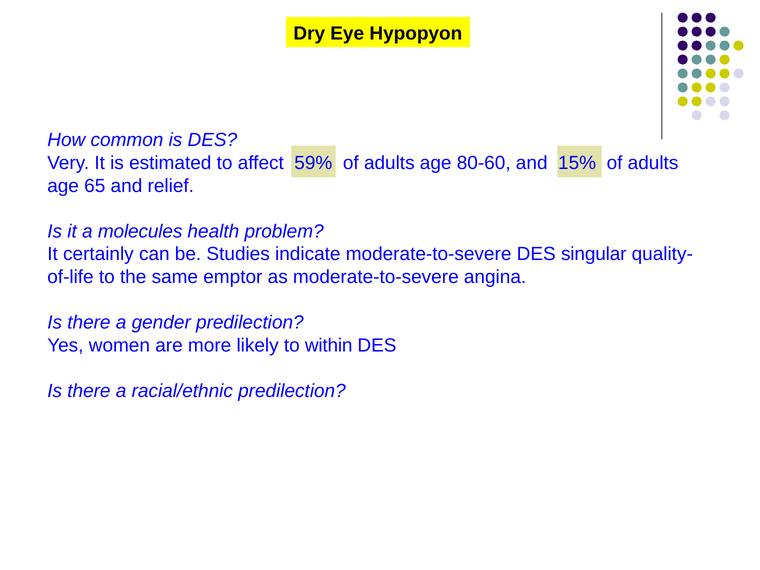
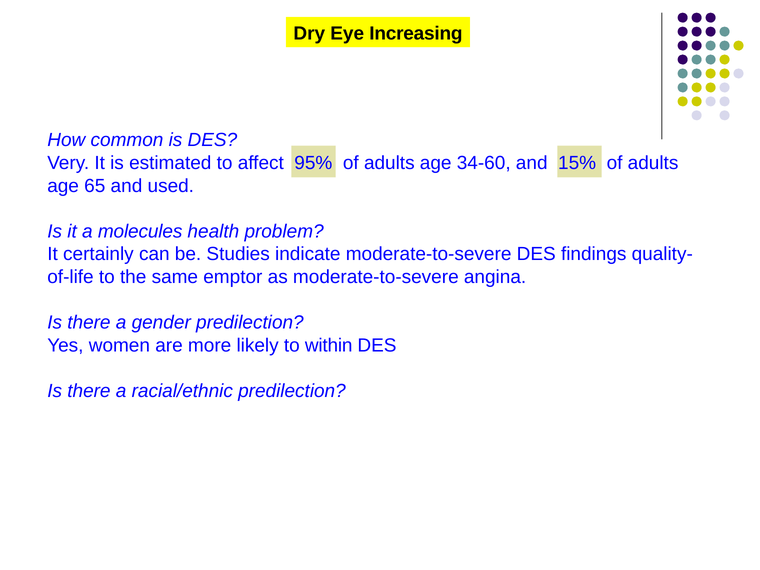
Hypopyon: Hypopyon -> Increasing
59%: 59% -> 95%
80-60: 80-60 -> 34-60
relief: relief -> used
singular: singular -> findings
